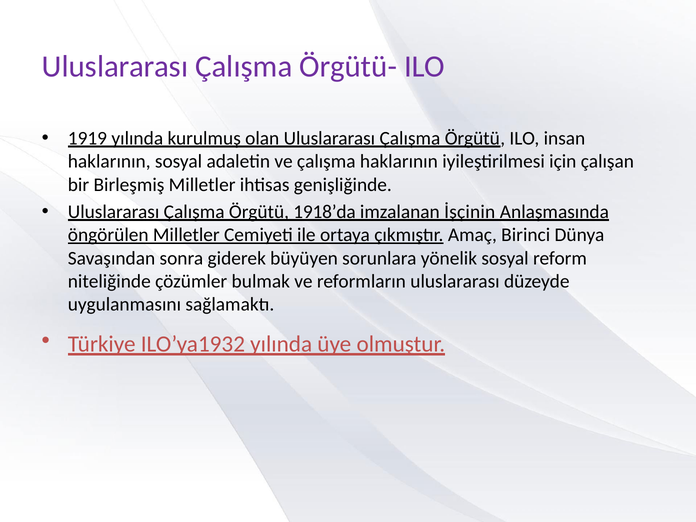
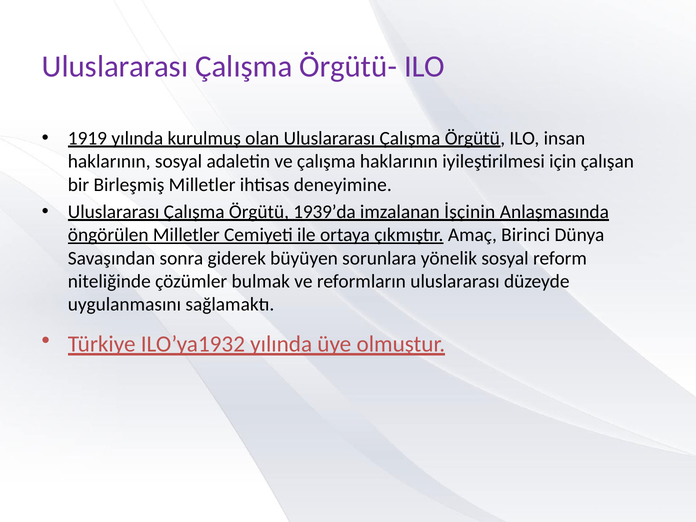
genişliğinde: genişliğinde -> deneyimine
1918’da: 1918’da -> 1939’da
